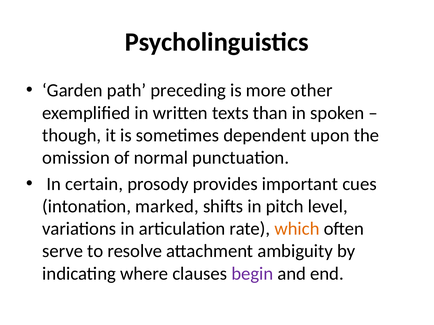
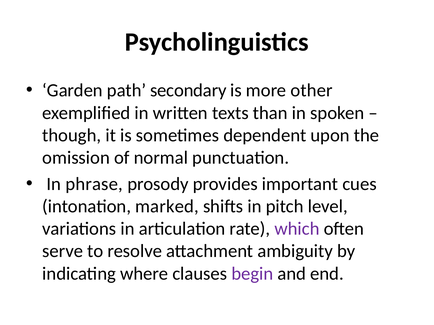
preceding: preceding -> secondary
certain: certain -> phrase
which colour: orange -> purple
